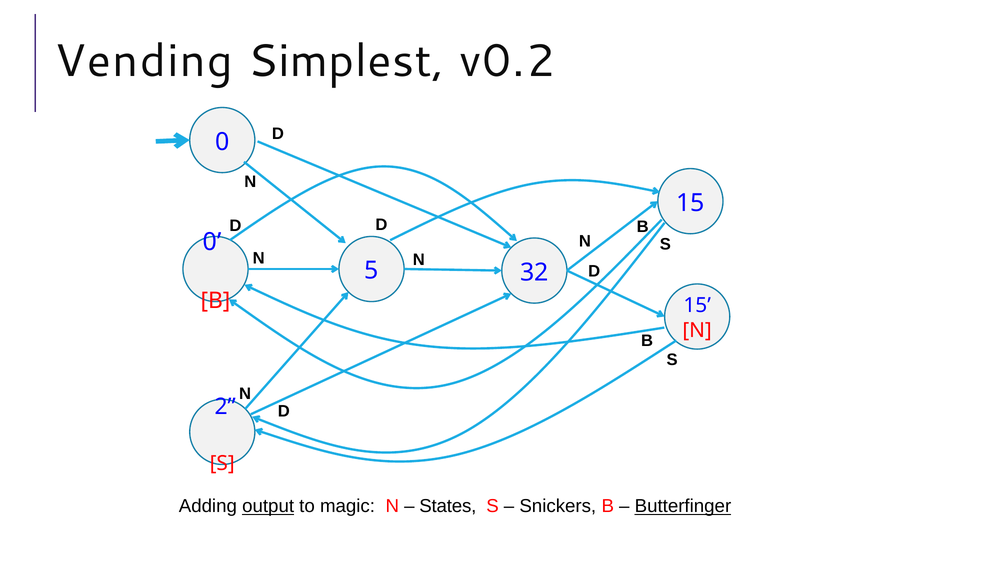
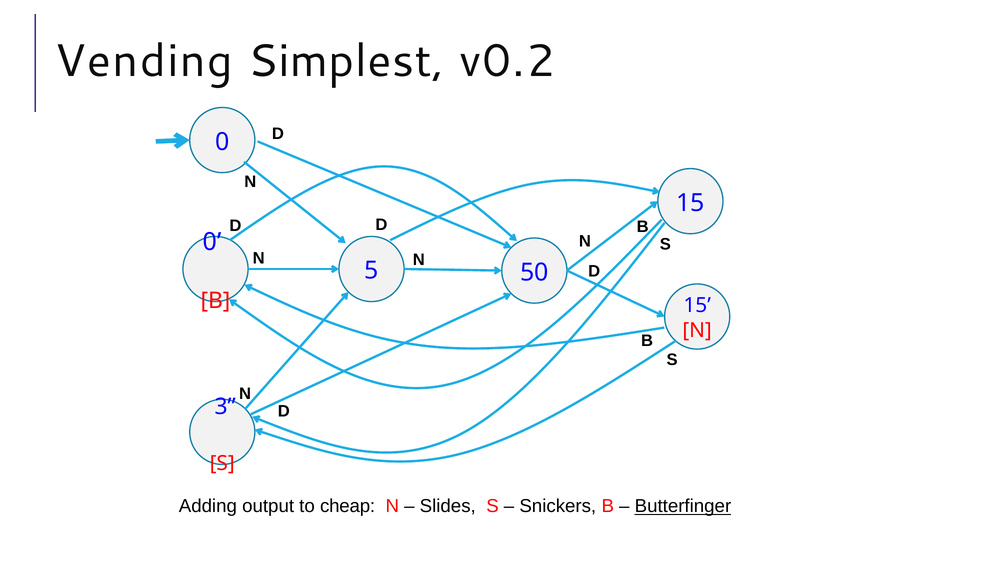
32: 32 -> 50
2: 2 -> 3
output underline: present -> none
magic: magic -> cheap
States: States -> Slides
